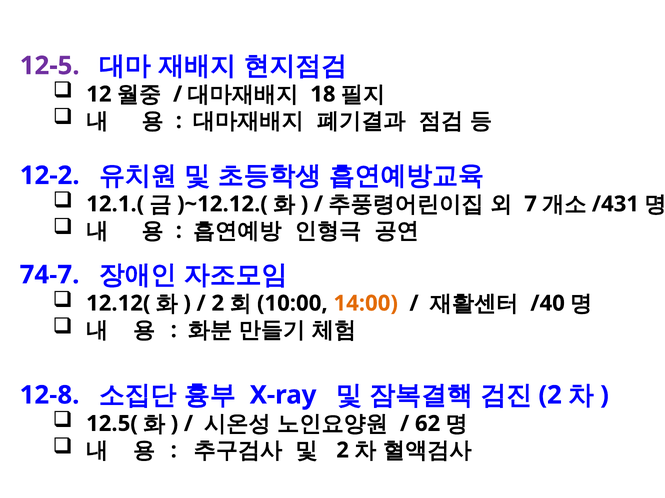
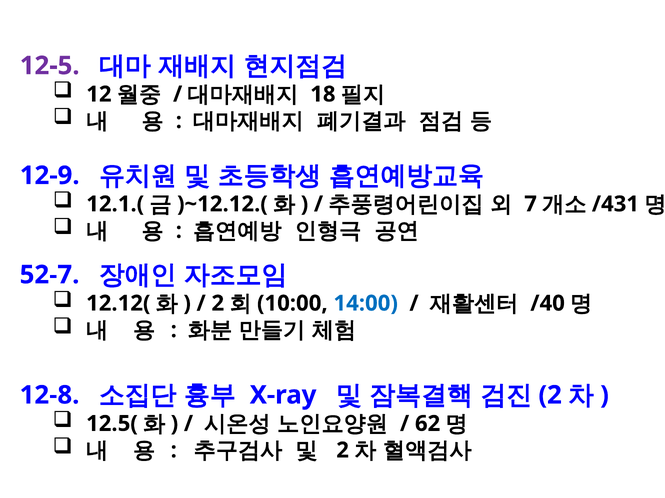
12-2: 12-2 -> 12-9
74-7: 74-7 -> 52-7
14:00 colour: orange -> blue
